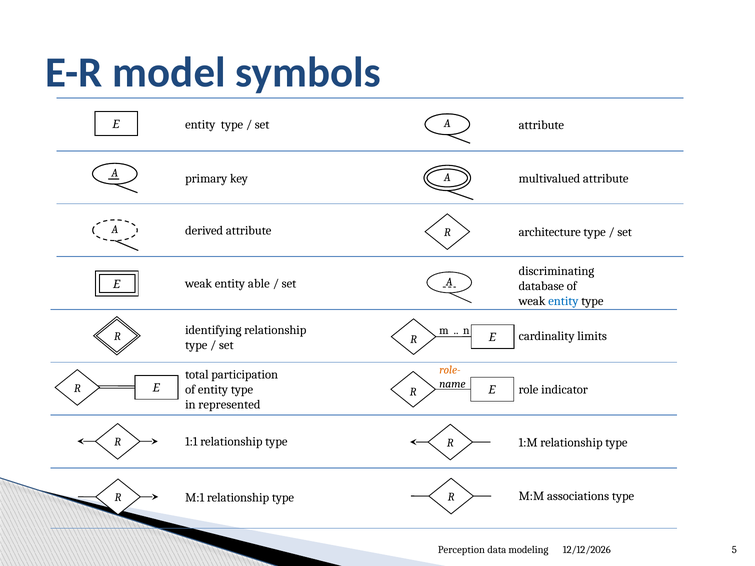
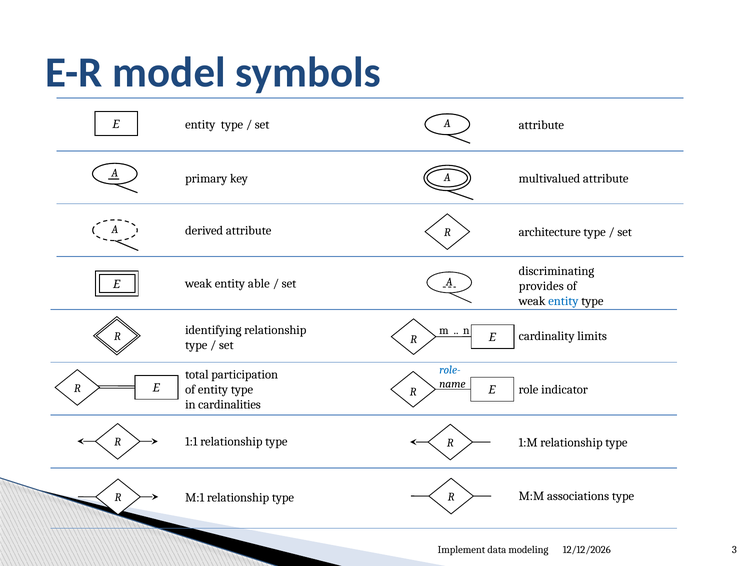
database: database -> provides
role- colour: orange -> blue
represented: represented -> cardinalities
Perception: Perception -> Implement
5: 5 -> 3
